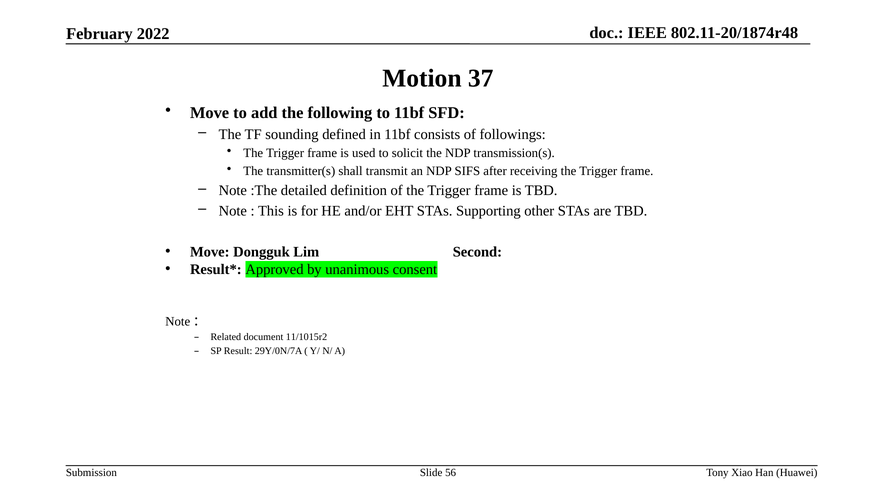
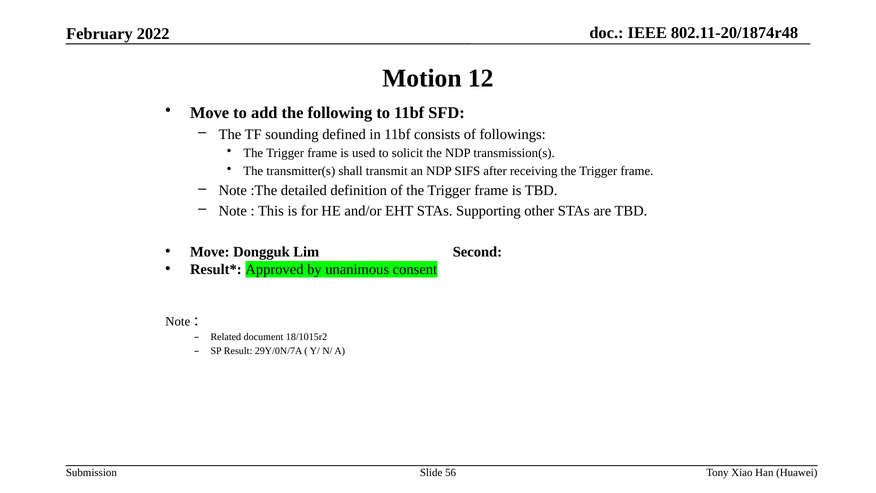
37: 37 -> 12
11/1015r2: 11/1015r2 -> 18/1015r2
